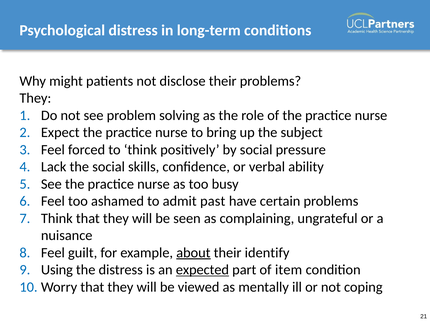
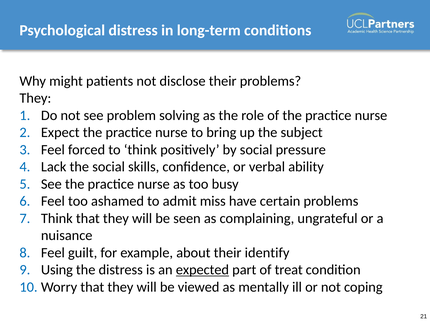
past: past -> miss
about underline: present -> none
item: item -> treat
